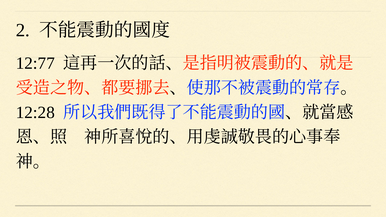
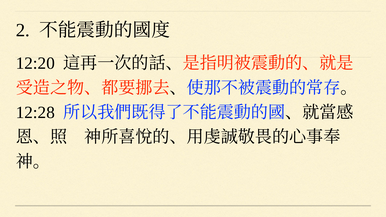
12:77: 12:77 -> 12:20
